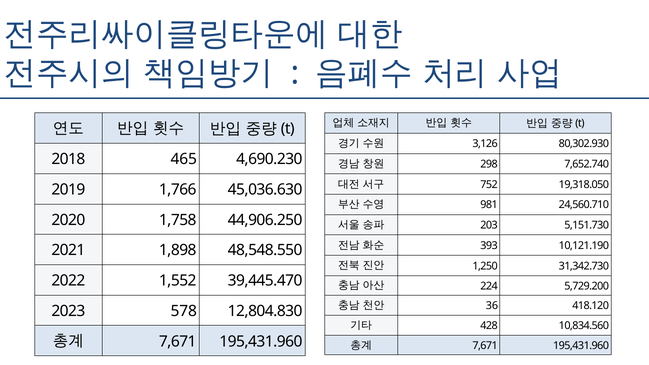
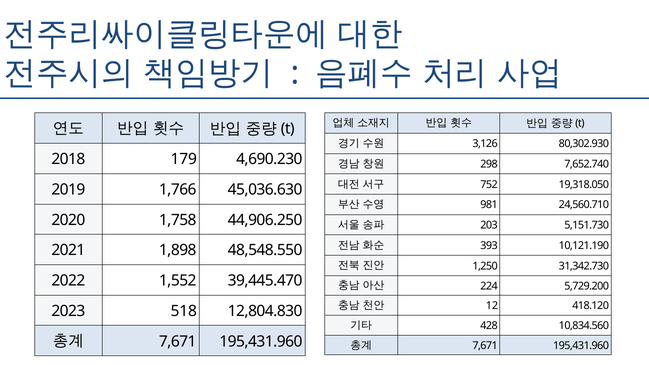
465: 465 -> 179
36: 36 -> 12
578: 578 -> 518
